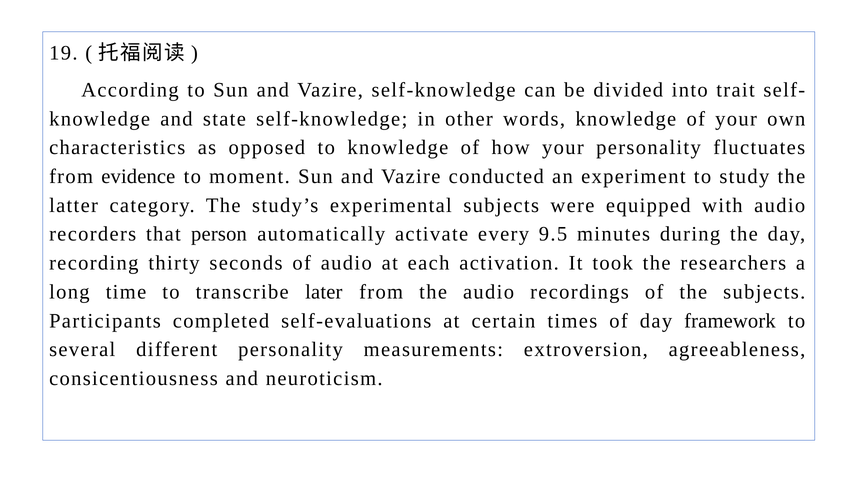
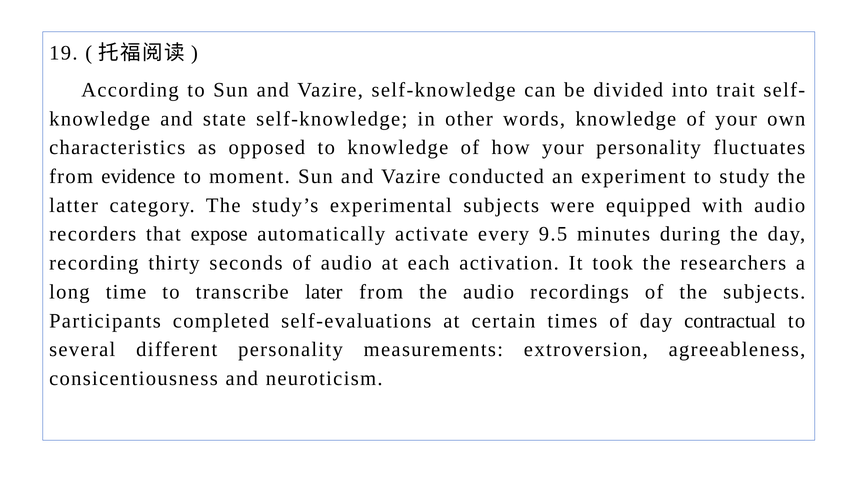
person: person -> expose
framework: framework -> contractual
